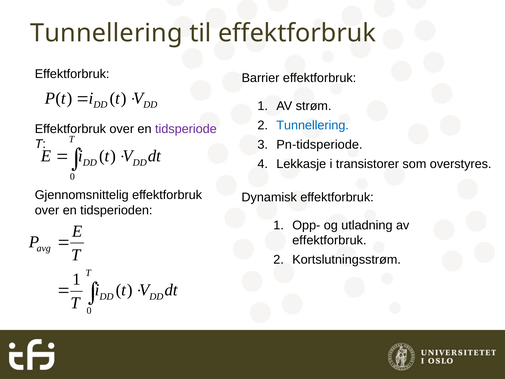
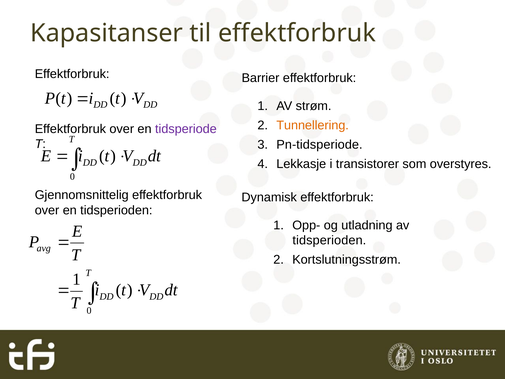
Tunnellering at (106, 33): Tunnellering -> Kapasitanser
Tunnellering at (313, 125) colour: blue -> orange
effektforbruk at (329, 240): effektforbruk -> tidsperioden
